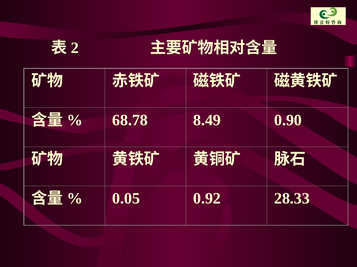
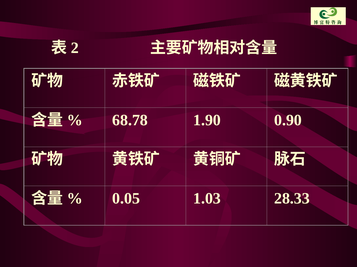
8.49: 8.49 -> 1.90
0.92: 0.92 -> 1.03
